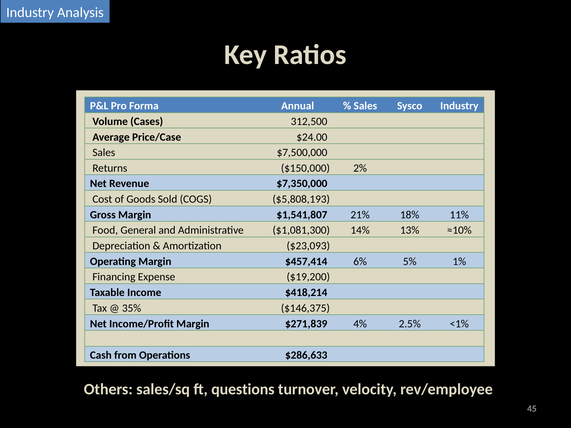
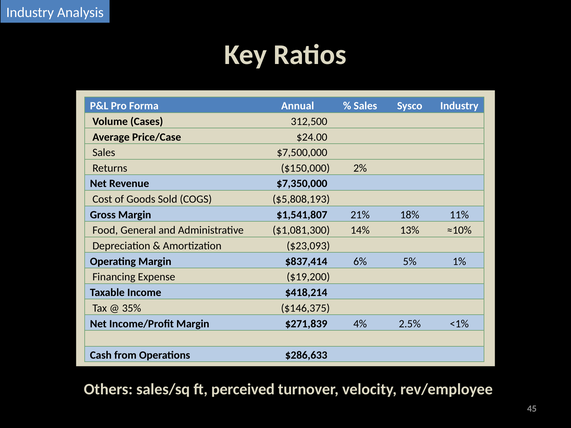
$457,414: $457,414 -> $837,414
questions: questions -> perceived
